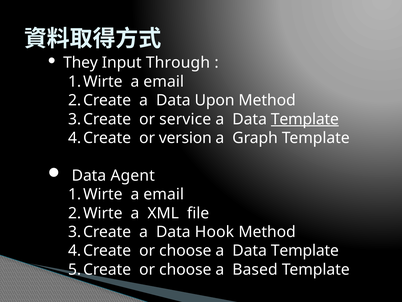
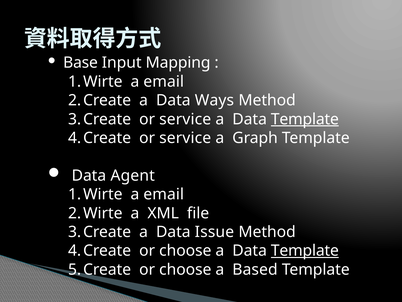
They: They -> Base
Through: Through -> Mapping
Upon: Upon -> Ways
version at (185, 138): version -> service
Hook: Hook -> Issue
Template at (305, 250) underline: none -> present
